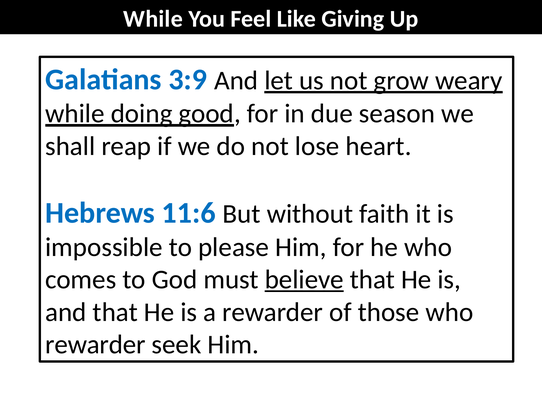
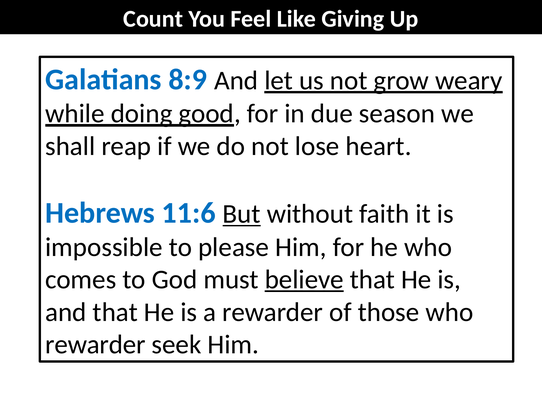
While at (153, 19): While -> Count
3:9: 3:9 -> 8:9
But underline: none -> present
